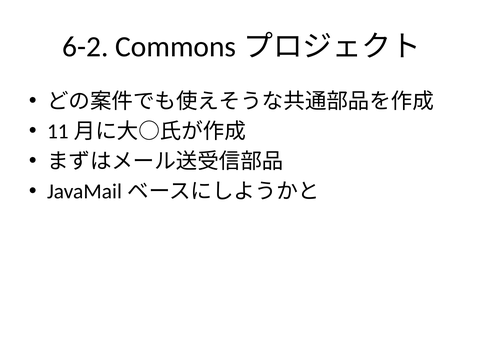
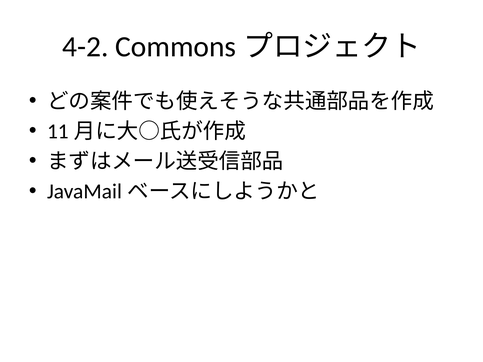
6-2: 6-2 -> 4-2
